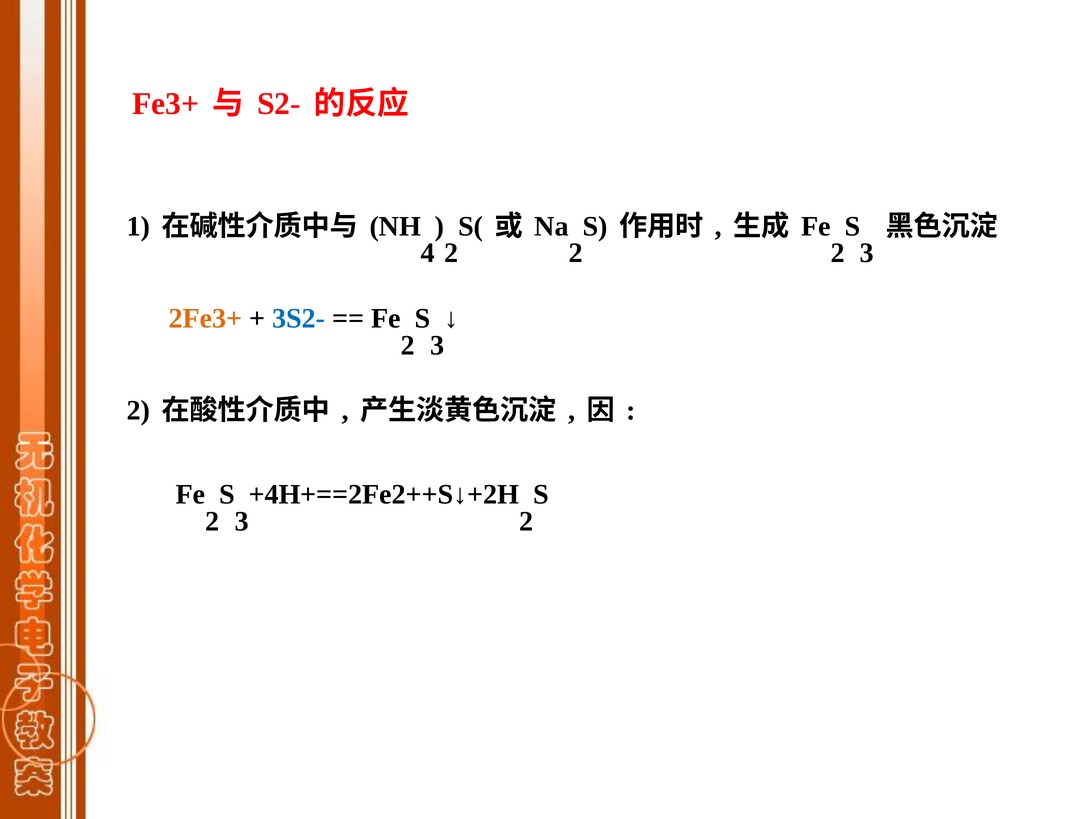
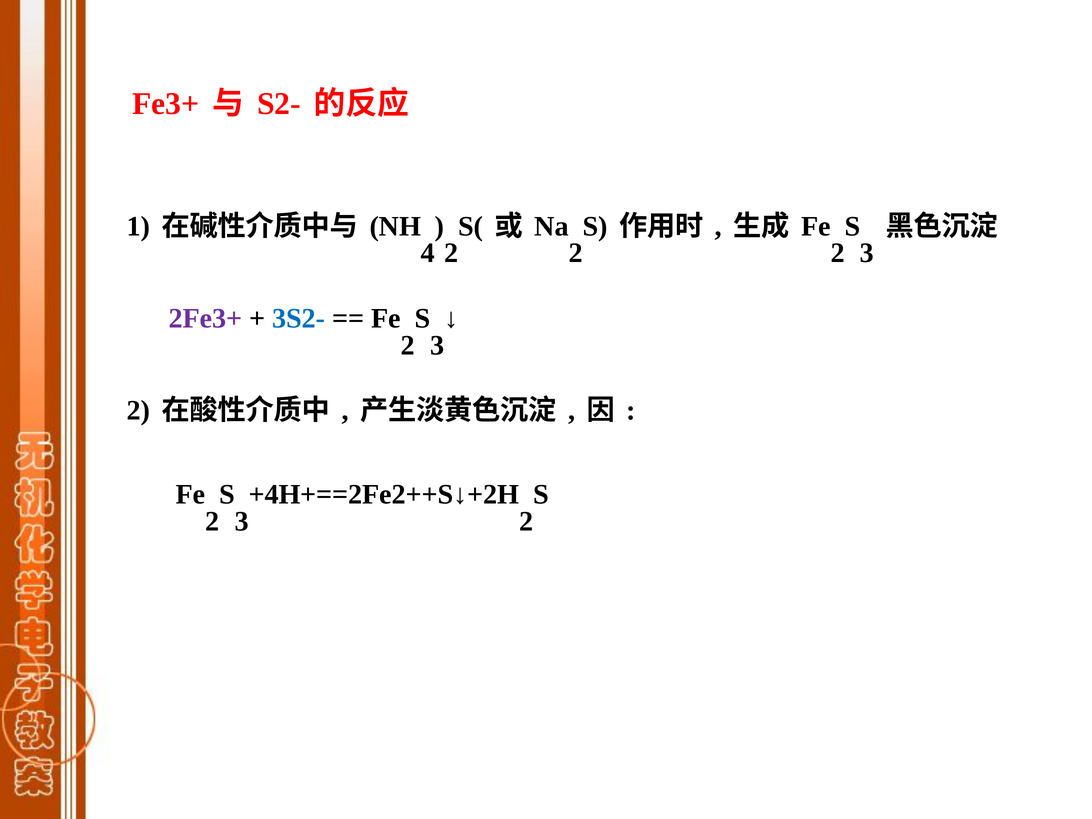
2Fe3+ colour: orange -> purple
